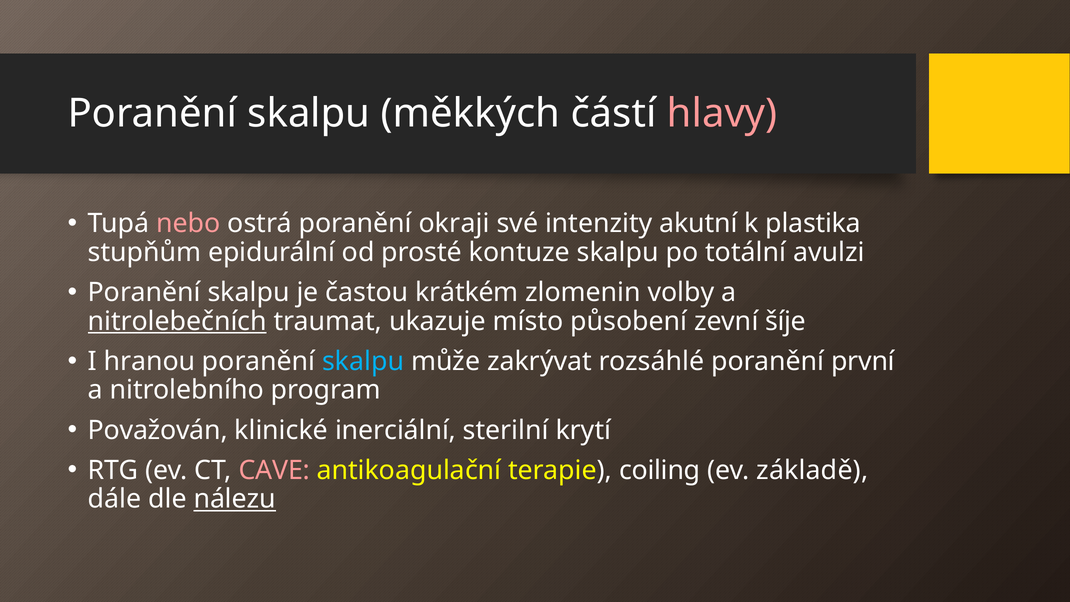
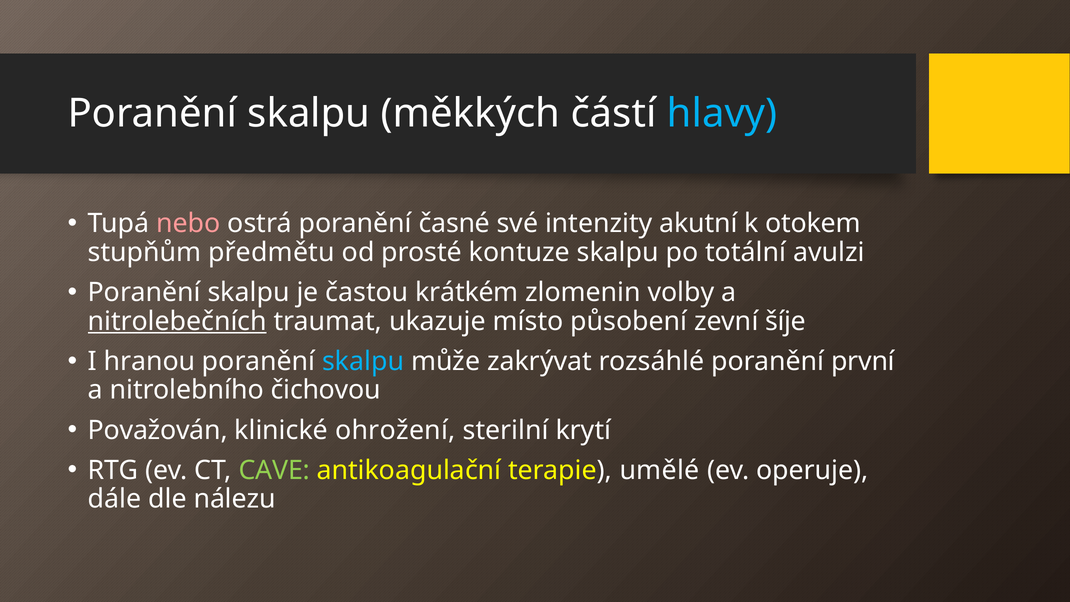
hlavy colour: pink -> light blue
okraji: okraji -> časné
plastika: plastika -> otokem
epidurální: epidurální -> předmětu
program: program -> čichovou
inerciální: inerciální -> ohrožení
CAVE colour: pink -> light green
coiling: coiling -> umělé
základě: základě -> operuje
nálezu underline: present -> none
